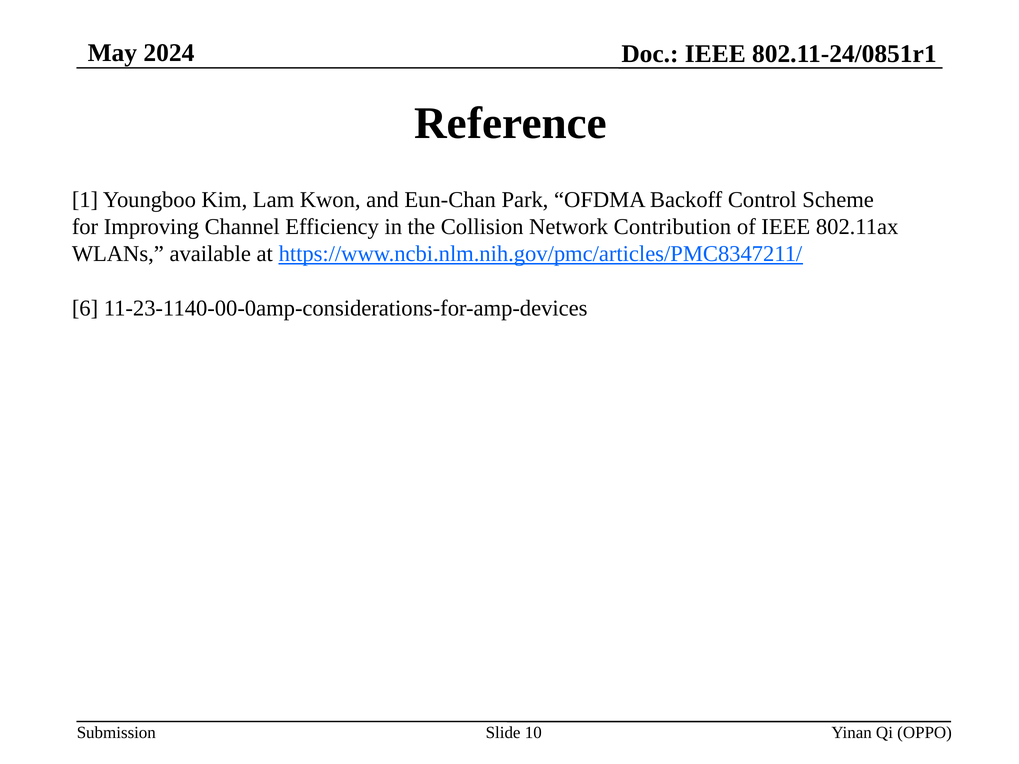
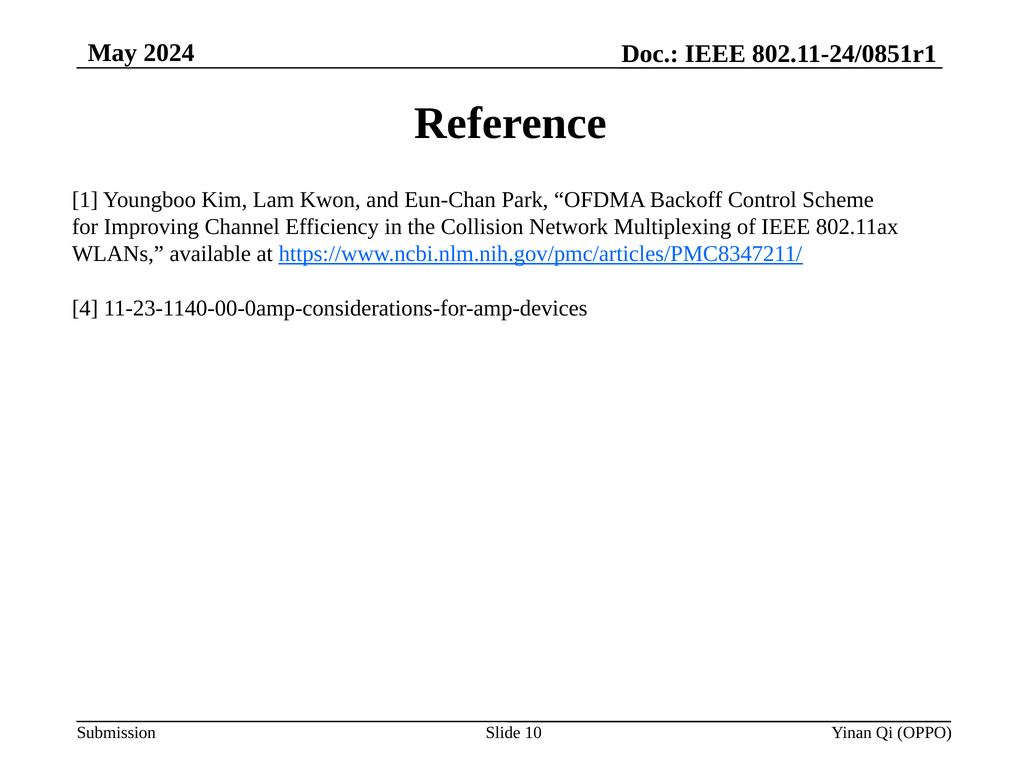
Contribution: Contribution -> Multiplexing
6: 6 -> 4
